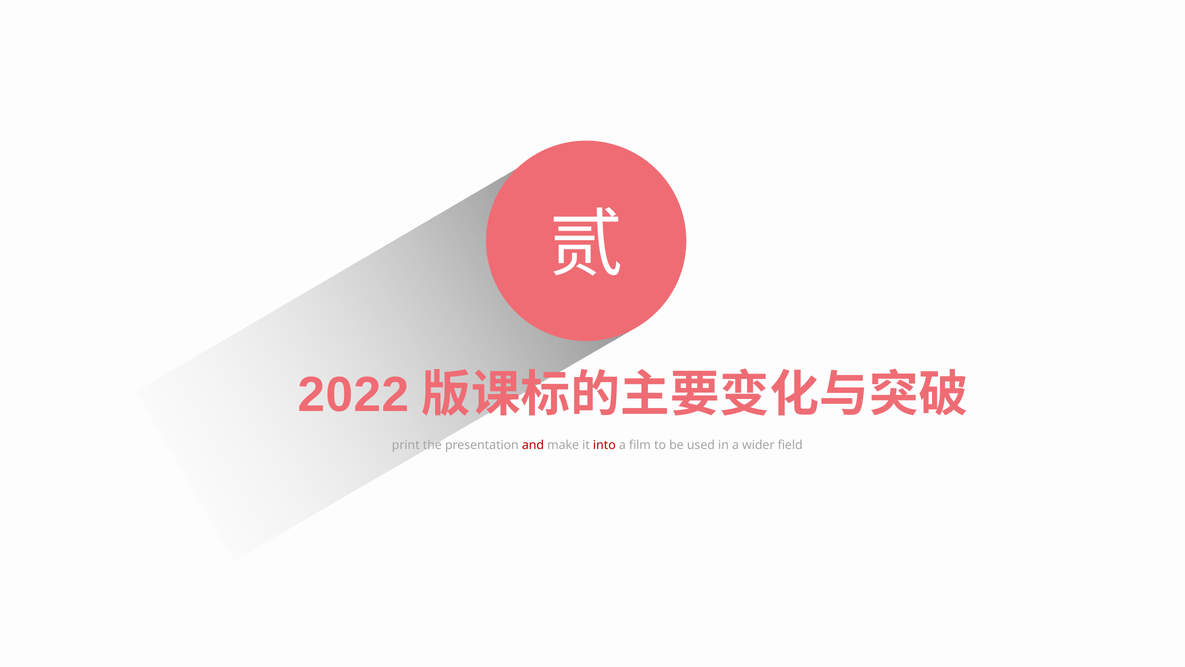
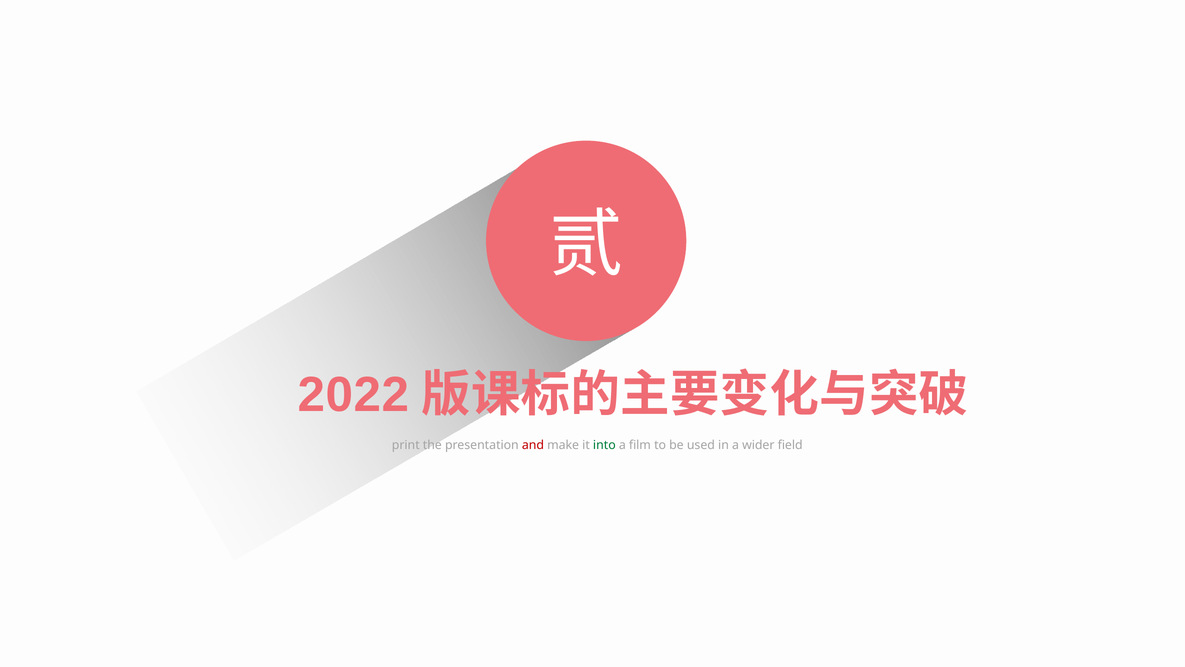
into colour: red -> green
